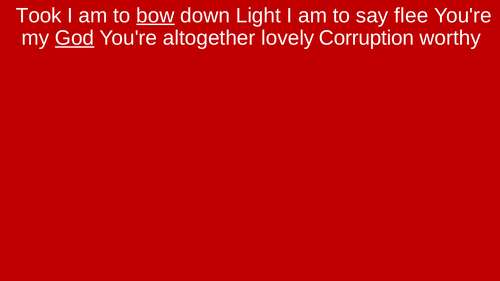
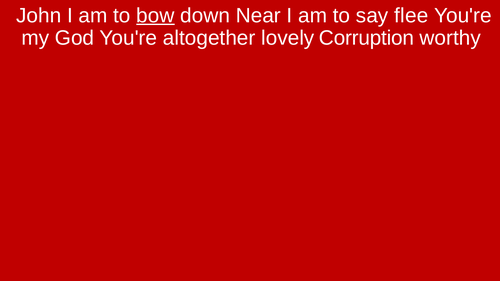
Took: Took -> John
Light: Light -> Near
God underline: present -> none
